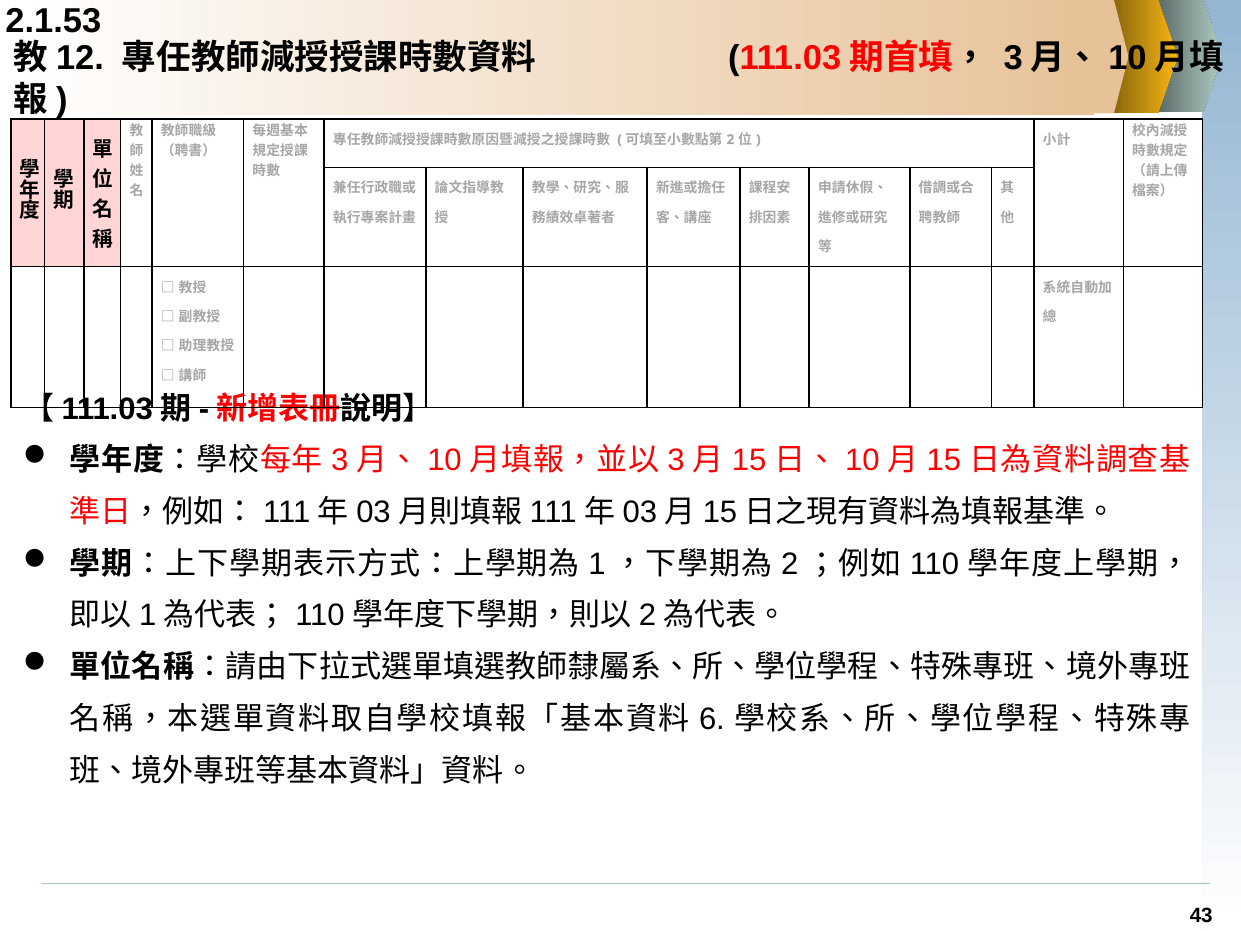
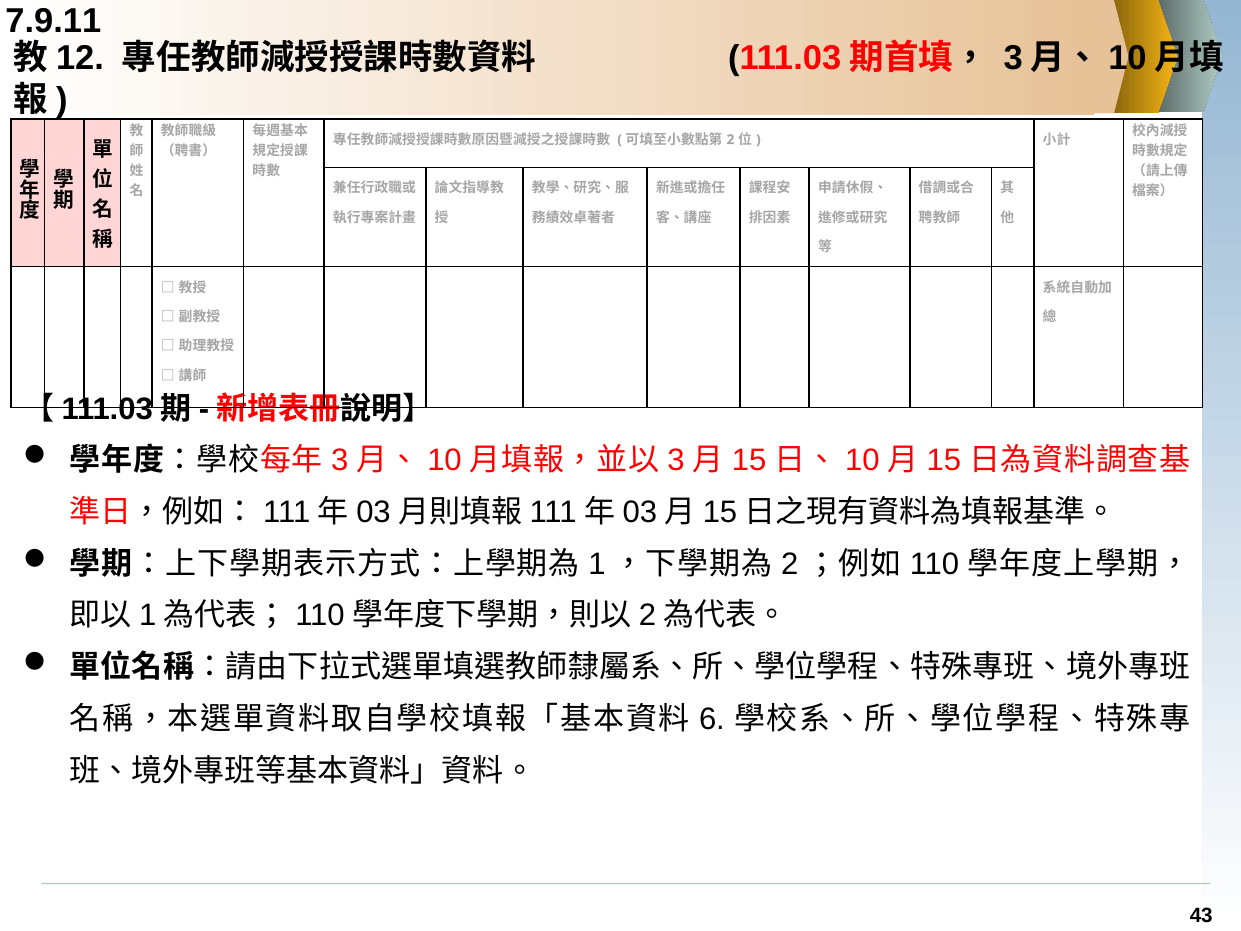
2.1.53: 2.1.53 -> 7.9.11
